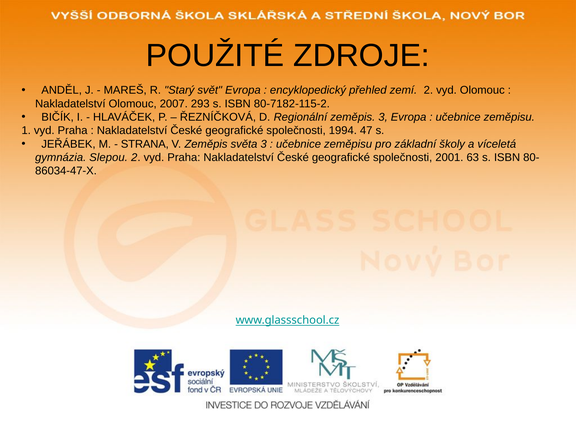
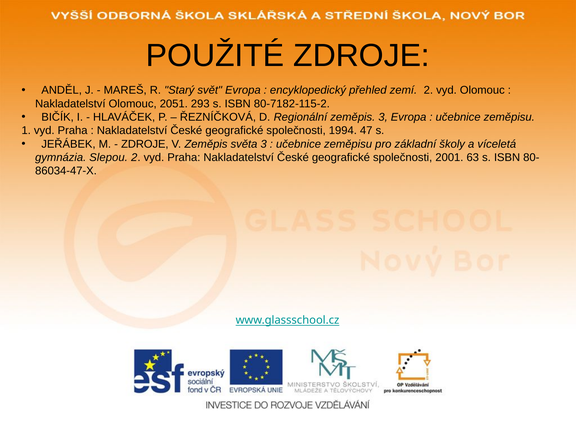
2007: 2007 -> 2051
STRANA at (145, 144): STRANA -> ZDROJE
